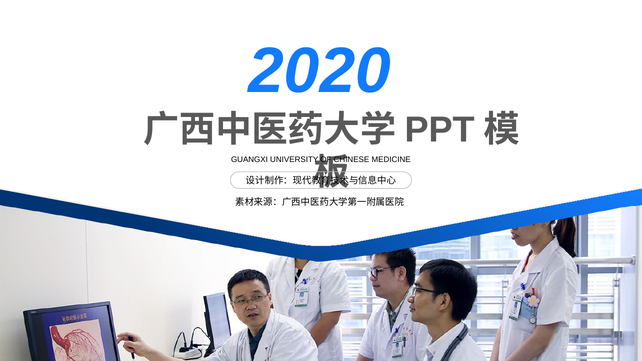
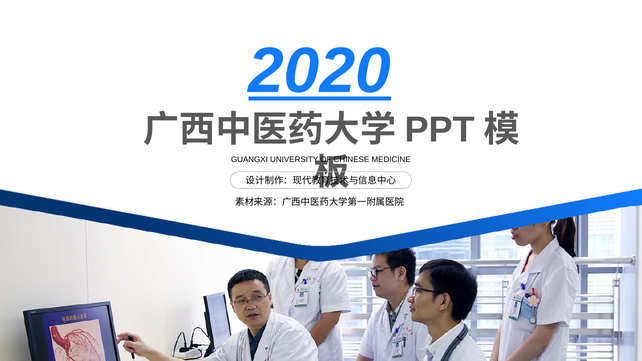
2020 underline: none -> present
